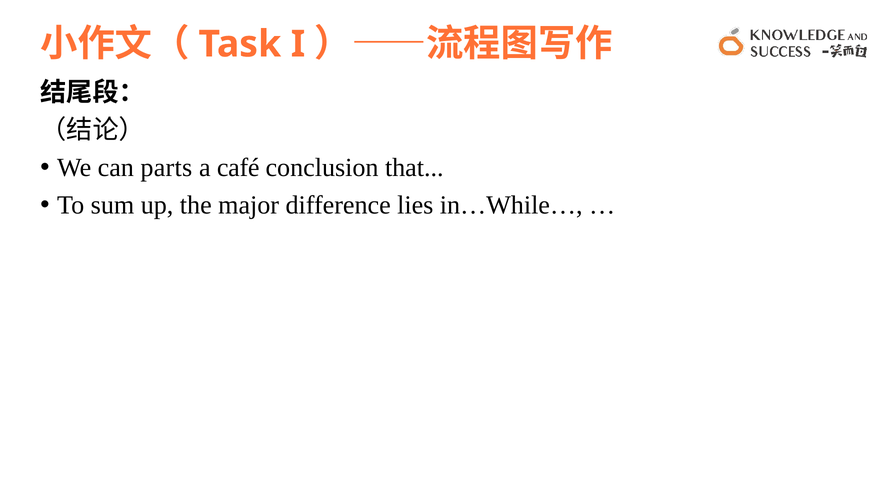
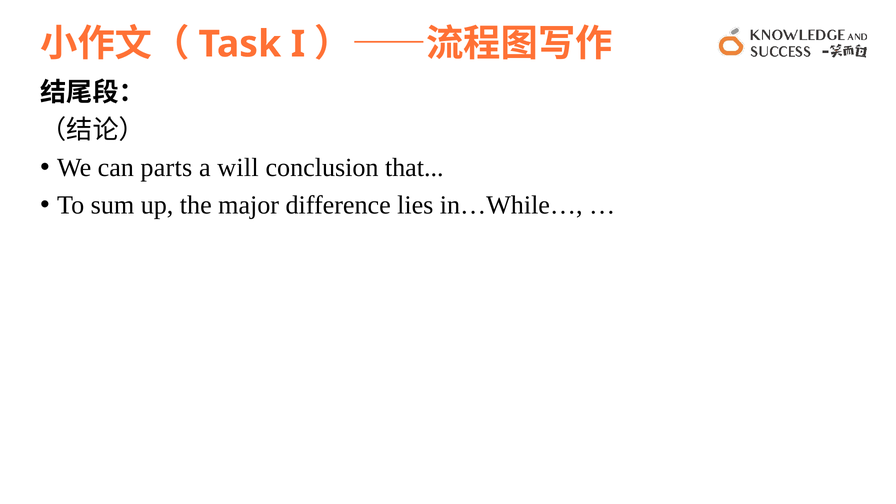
café: café -> will
